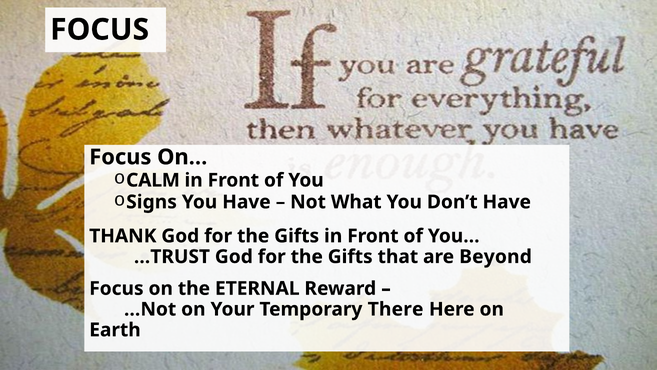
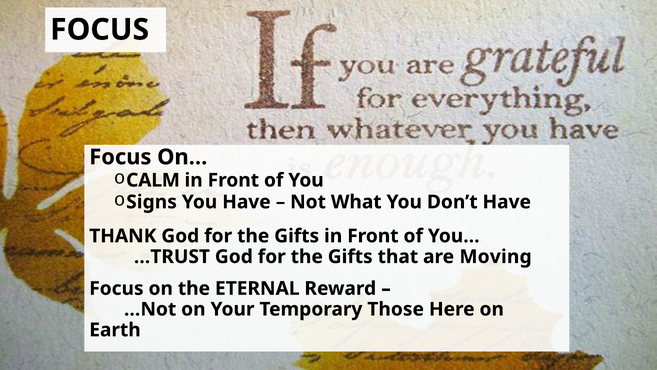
Beyond: Beyond -> Moving
There: There -> Those
